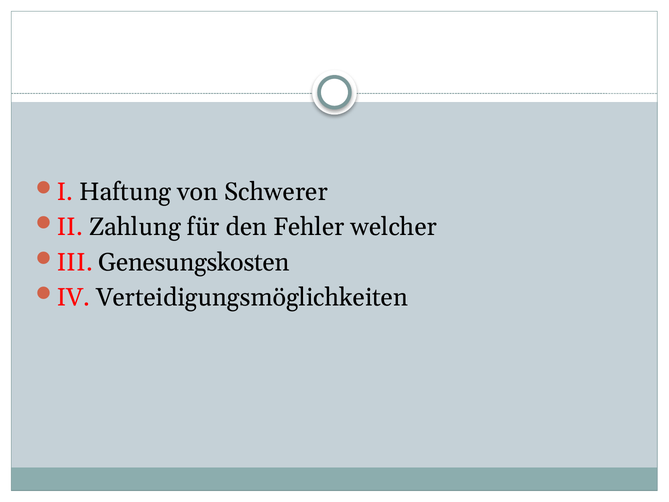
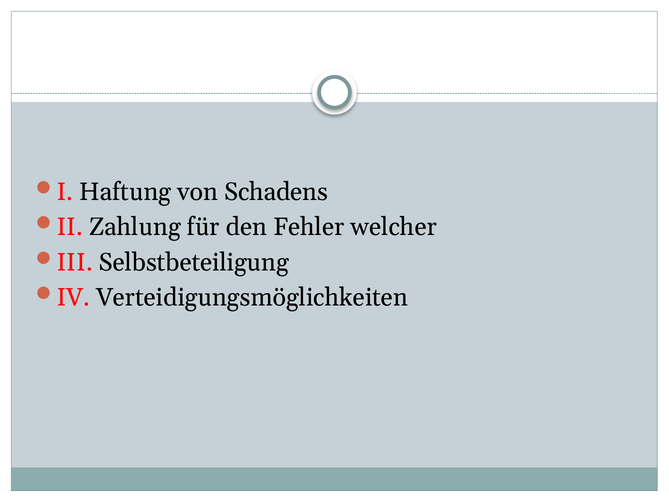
Schwerer: Schwerer -> Schadens
Genesungskosten: Genesungskosten -> Selbstbeteiligung
